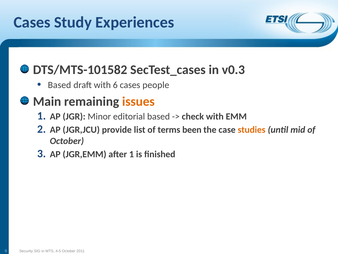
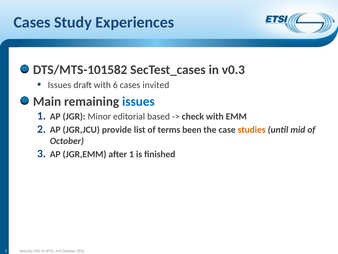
Based at (59, 85): Based -> Issues
people: people -> invited
issues at (138, 101) colour: orange -> blue
